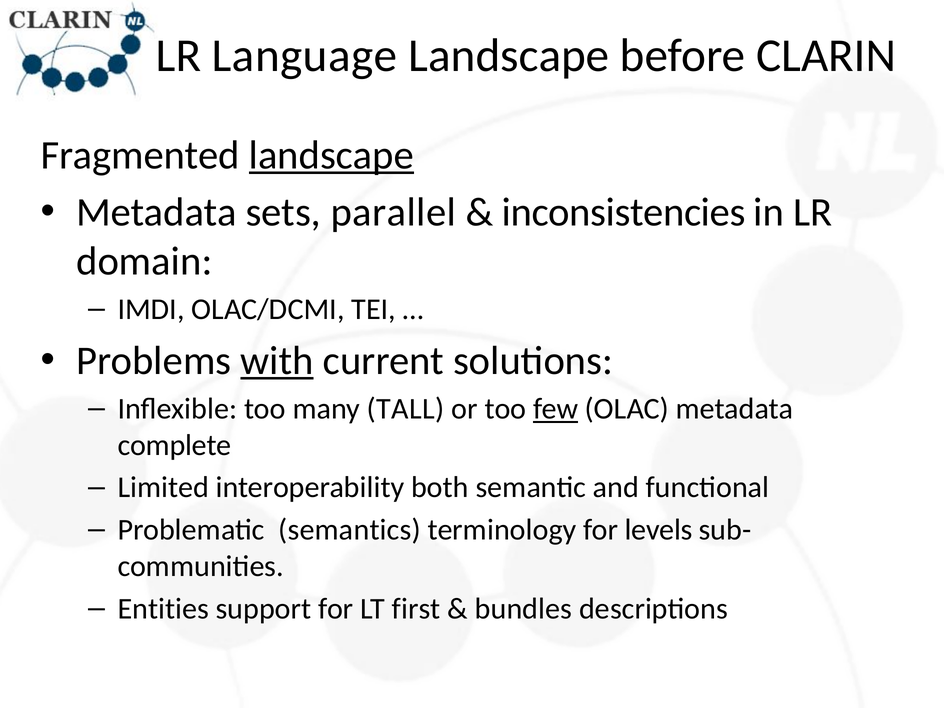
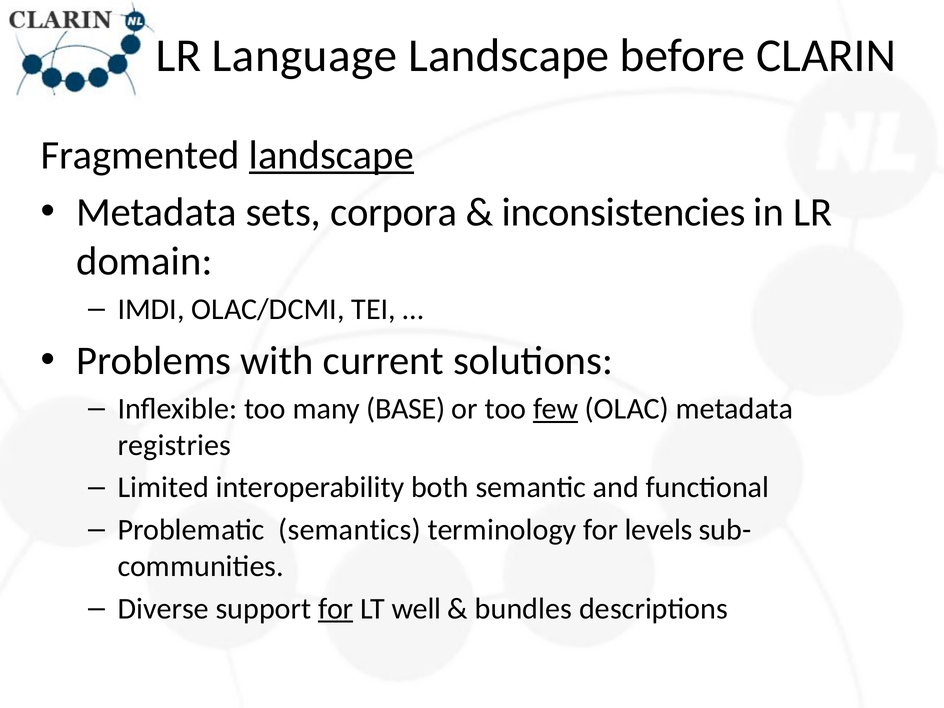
parallel: parallel -> corpora
with underline: present -> none
TALL: TALL -> BASE
complete: complete -> registries
Entities: Entities -> Diverse
for at (336, 609) underline: none -> present
first: first -> well
